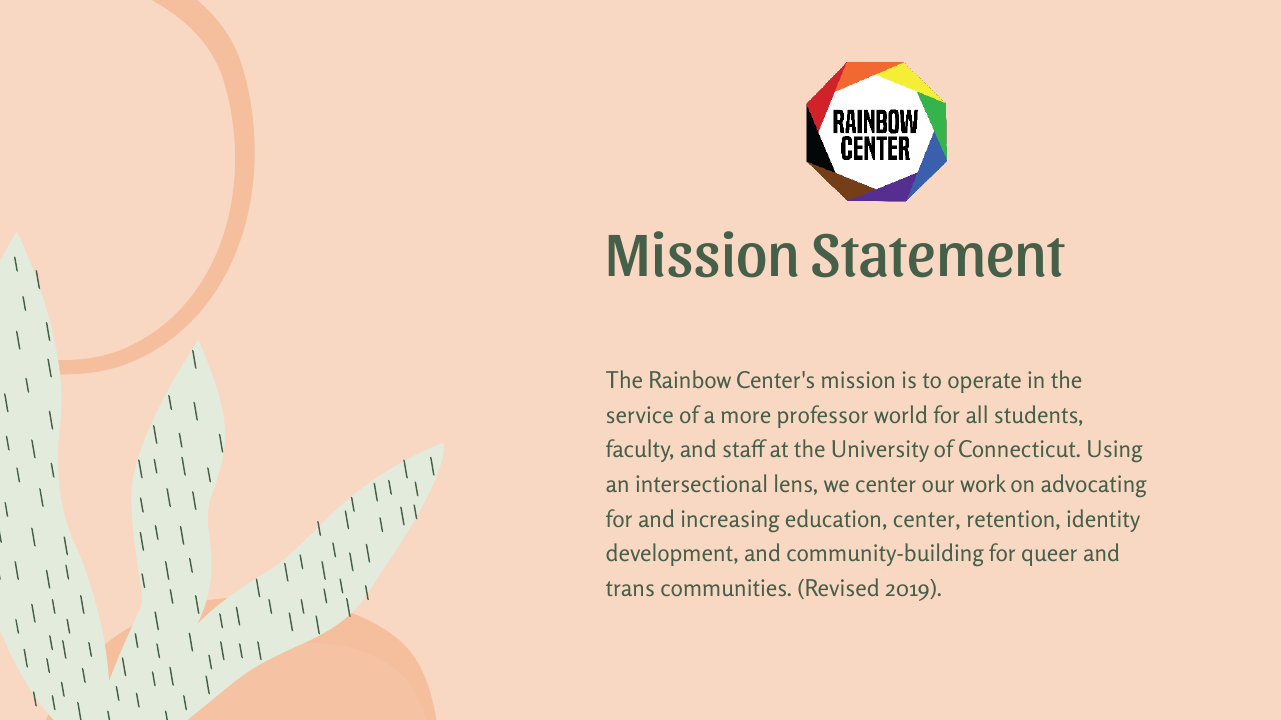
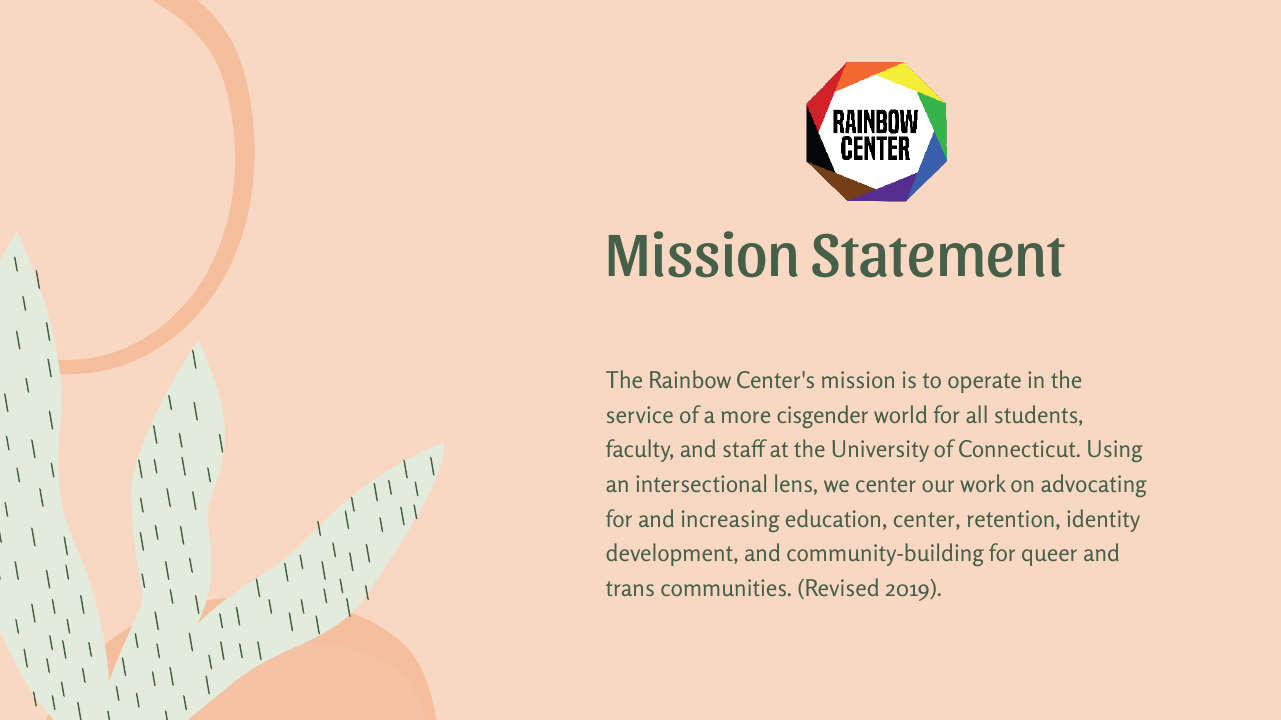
professor: professor -> cisgender
